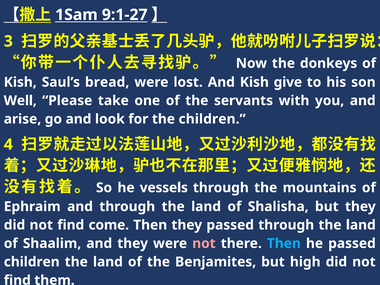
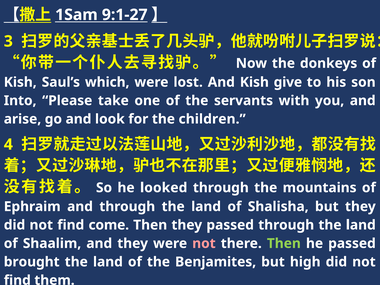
bread: bread -> which
Well: Well -> Into
vessels: vessels -> looked
Then at (284, 243) colour: light blue -> light green
children at (32, 262): children -> brought
